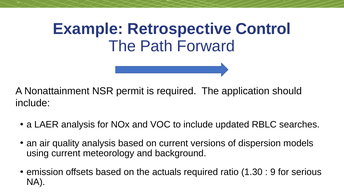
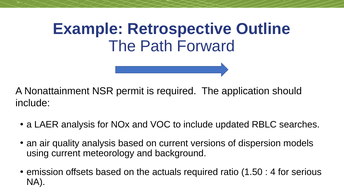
Control: Control -> Outline
1.30: 1.30 -> 1.50
9: 9 -> 4
